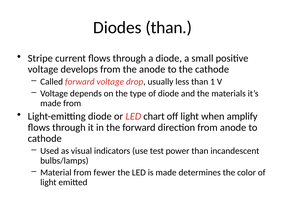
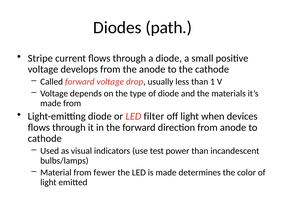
Diodes than: than -> path
chart: chart -> filter
amplify: amplify -> devices
